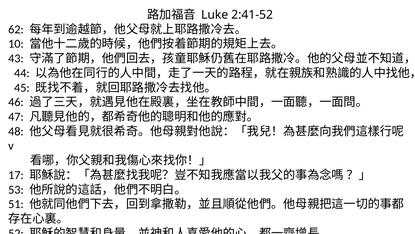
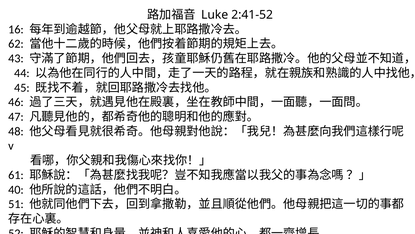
62: 62 -> 16
10: 10 -> 62
17: 17 -> 61
53: 53 -> 40
